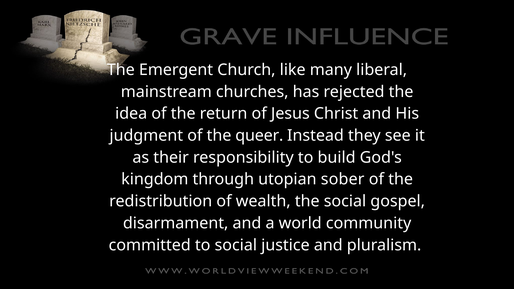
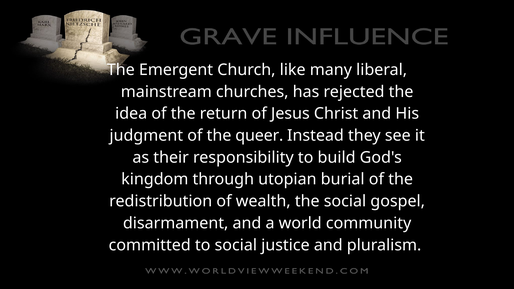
sober: sober -> burial
